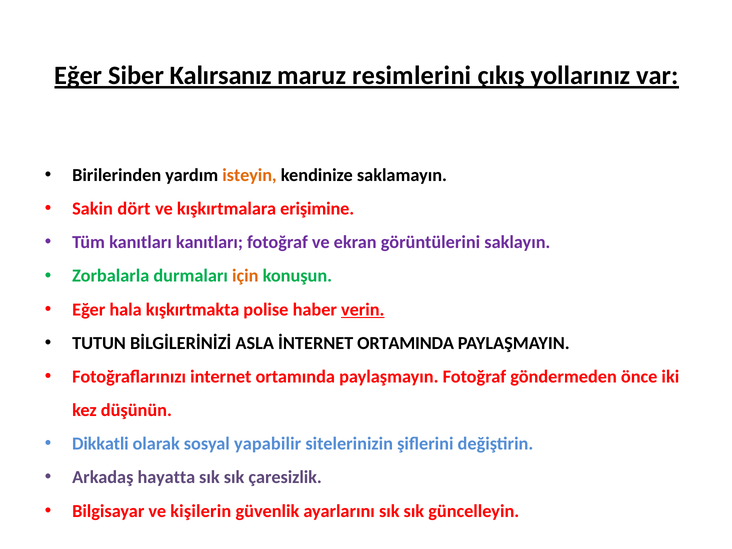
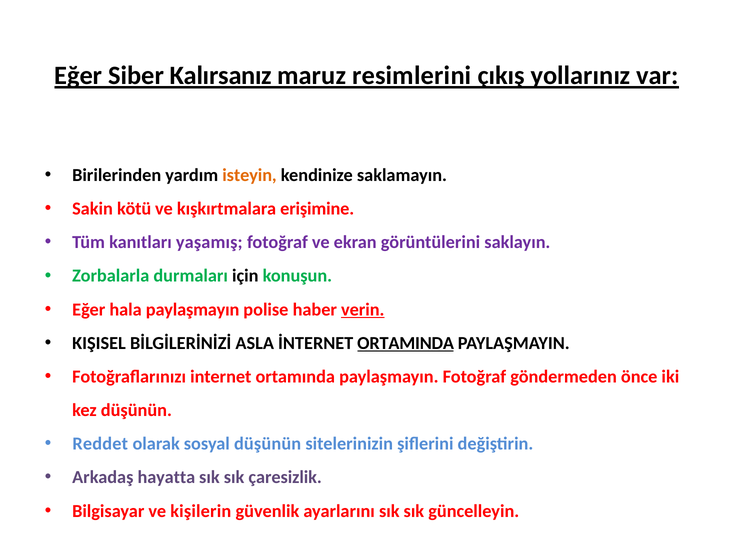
dört: dört -> kötü
kanıtları kanıtları: kanıtları -> yaşamış
için colour: orange -> black
hala kışkırtmakta: kışkırtmakta -> paylaşmayın
TUTUN: TUTUN -> KIŞISEL
ORTAMINDA underline: none -> present
Dikkatli: Dikkatli -> Reddet
sosyal yapabilir: yapabilir -> düşünün
